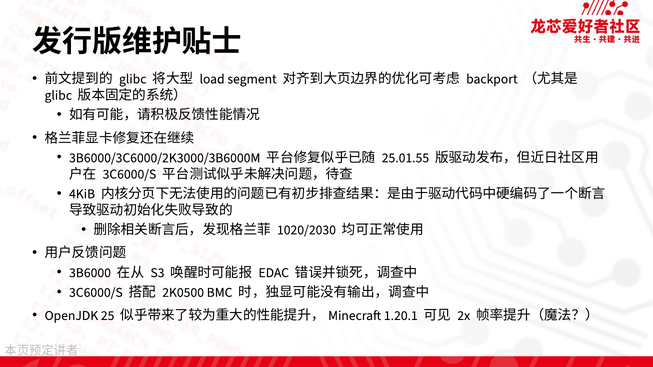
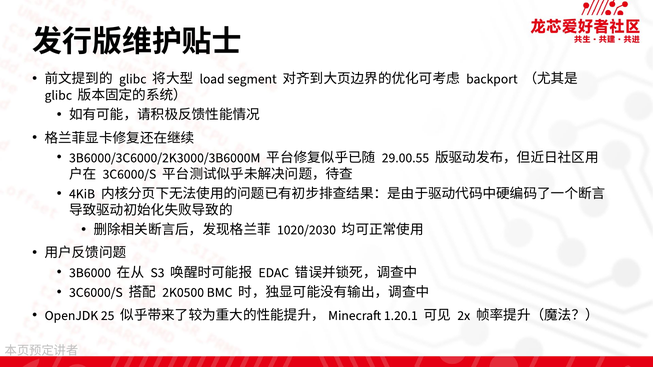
25.01.55: 25.01.55 -> 29.00.55
